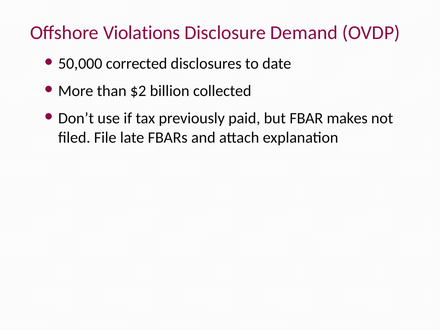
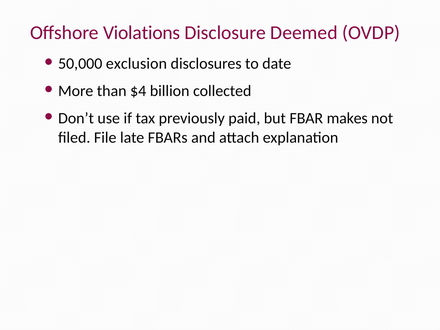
Demand: Demand -> Deemed
corrected: corrected -> exclusion
$2: $2 -> $4
